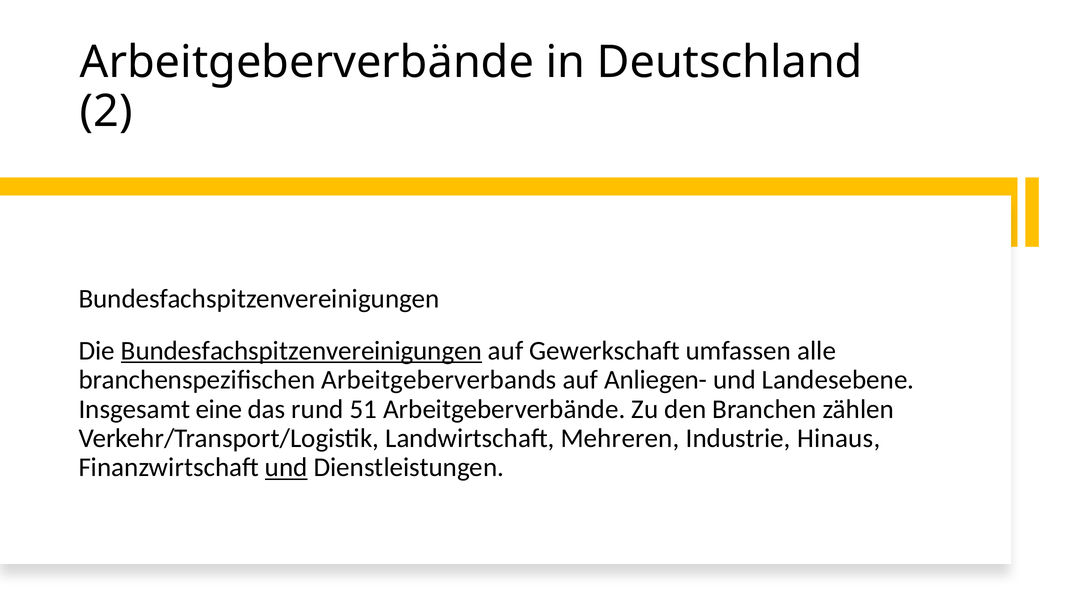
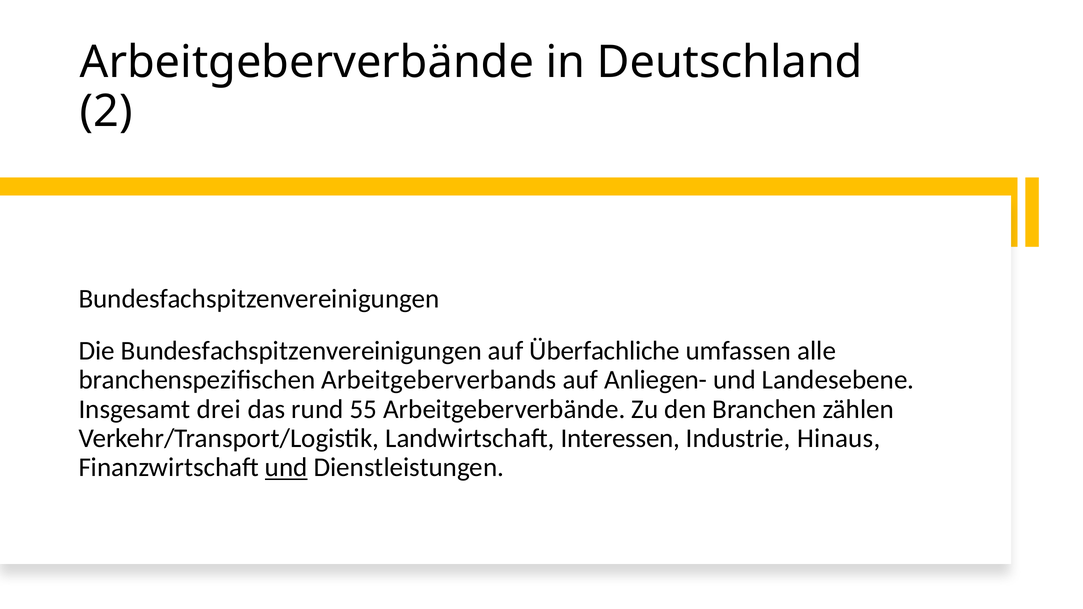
Bundesfachspitzenvereinigungen at (301, 351) underline: present -> none
Gewerkschaft: Gewerkschaft -> Überfachliche
eine: eine -> drei
51: 51 -> 55
Mehreren: Mehreren -> Interessen
